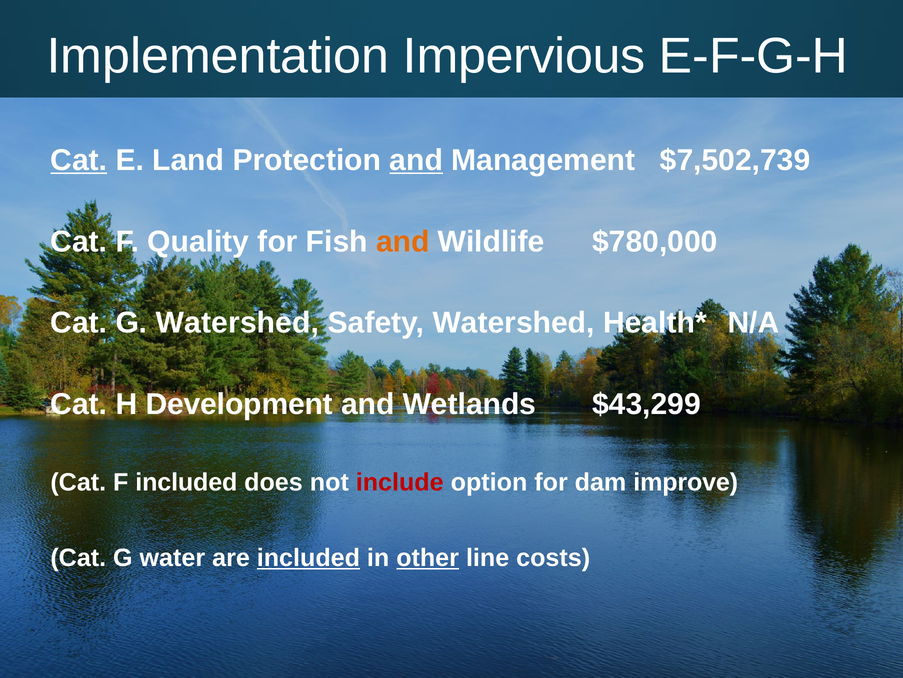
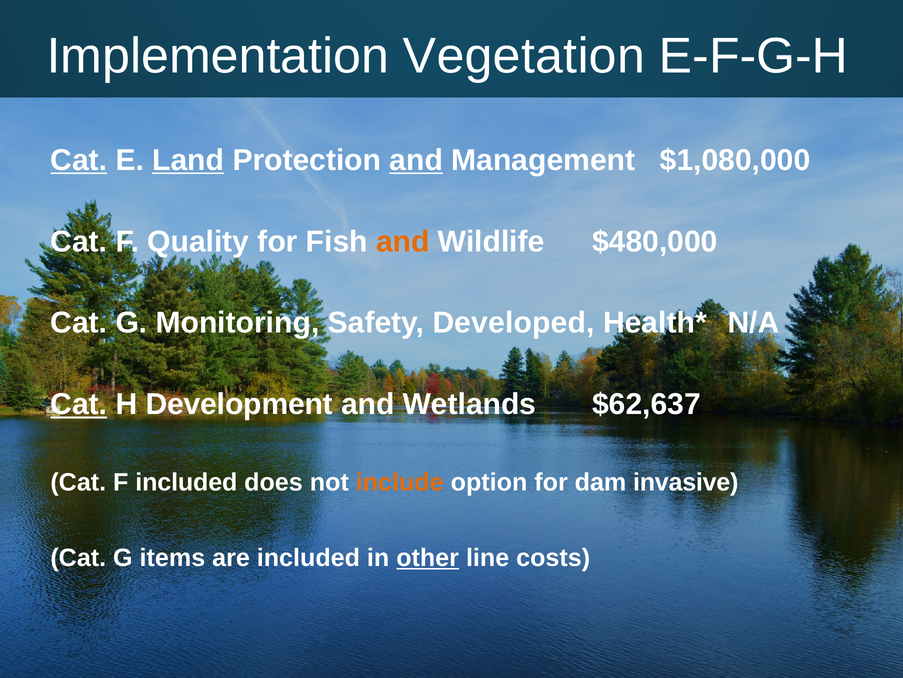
Impervious: Impervious -> Vegetation
Land underline: none -> present
$7,502,739: $7,502,739 -> $1,080,000
$780,000: $780,000 -> $480,000
G Watershed: Watershed -> Monitoring
Safety Watershed: Watershed -> Developed
Cat at (79, 404) underline: none -> present
$43,299: $43,299 -> $62,637
include colour: red -> orange
improve: improve -> invasive
water: water -> items
included at (308, 557) underline: present -> none
